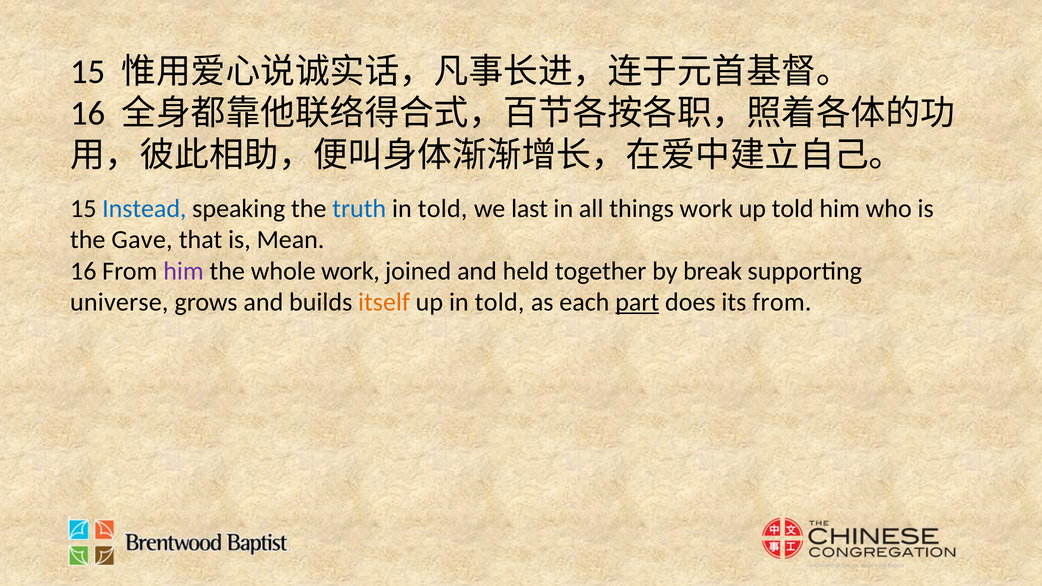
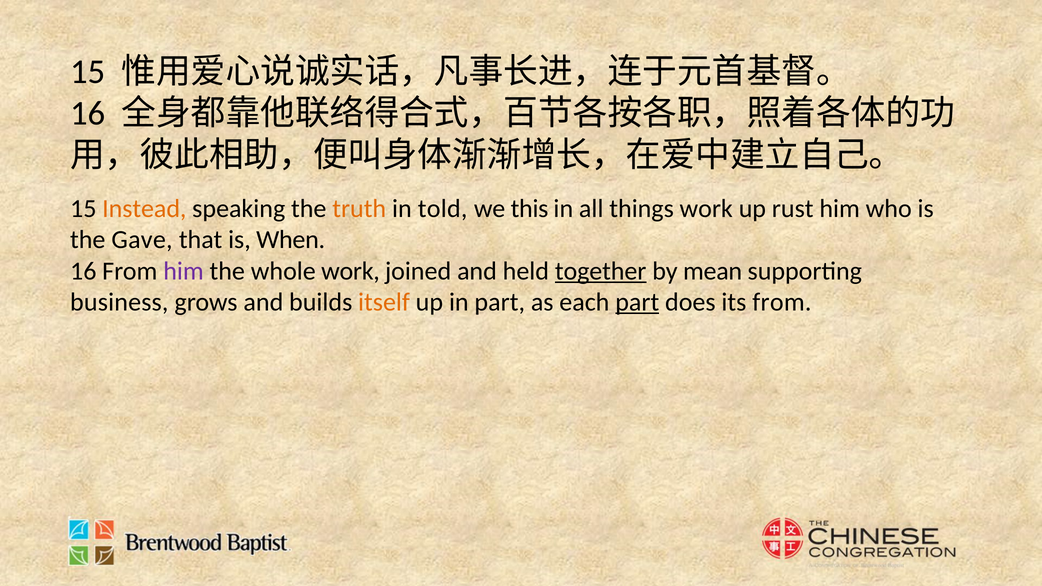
Instead colour: blue -> orange
truth colour: blue -> orange
last: last -> this
up told: told -> rust
Mean: Mean -> When
together underline: none -> present
break: break -> mean
universe: universe -> business
up in told: told -> part
